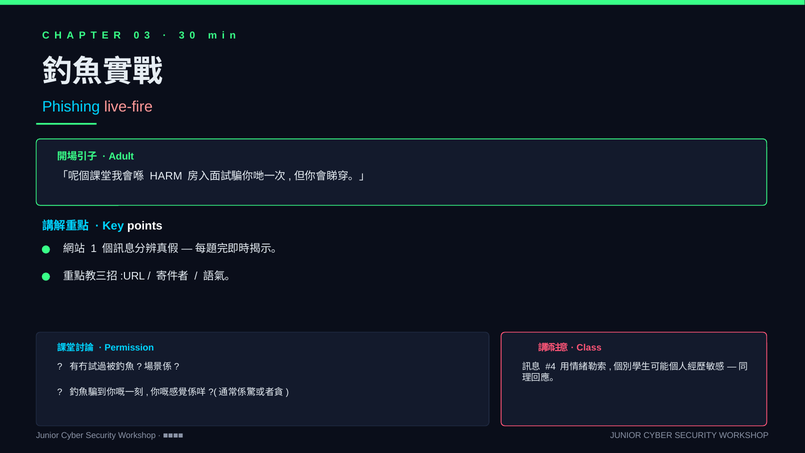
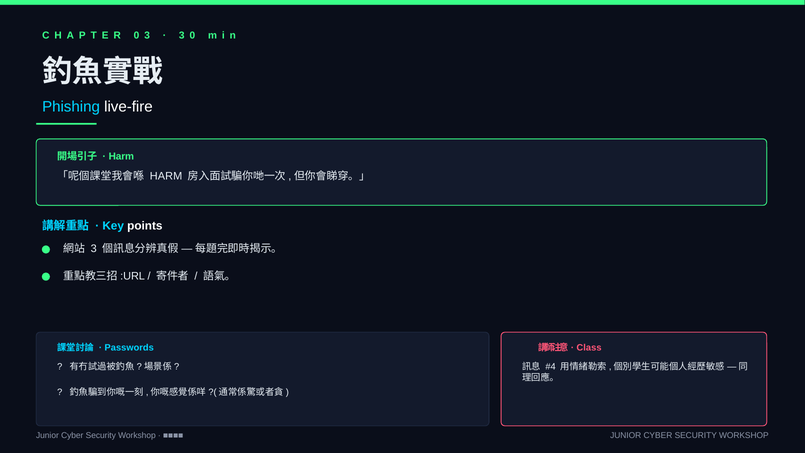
live-fire colour: pink -> white
Adult at (121, 156): Adult -> Harm
1 at (94, 249): 1 -> 3
Permission: Permission -> Passwords
